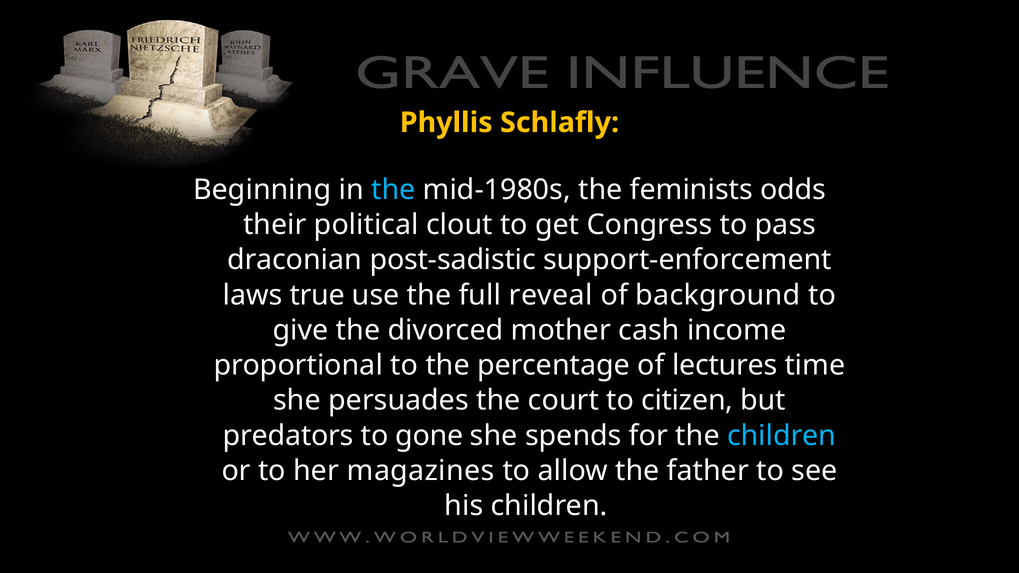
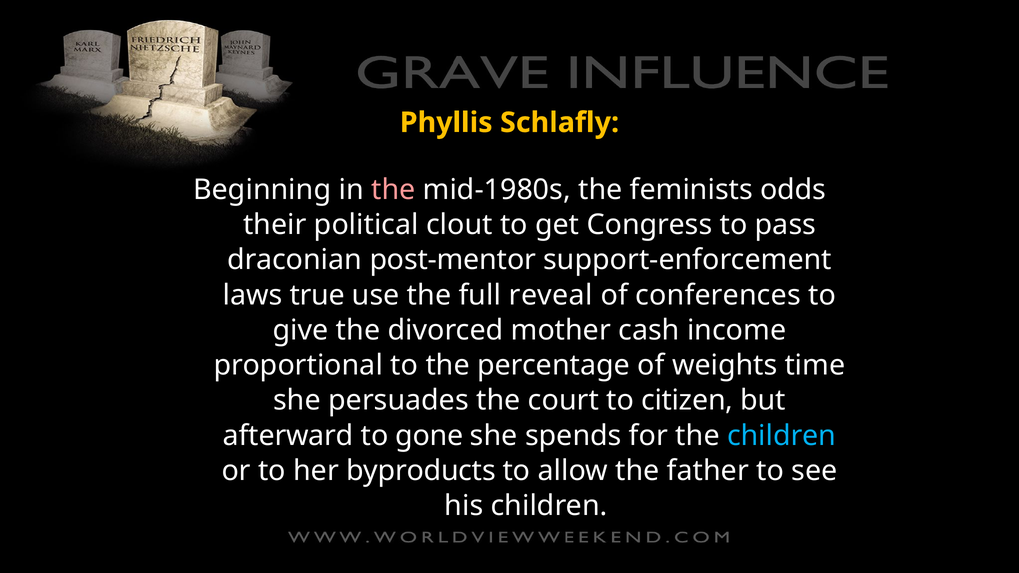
the at (393, 190) colour: light blue -> pink
post-sadistic: post-sadistic -> post-mentor
background: background -> conferences
lectures: lectures -> weights
predators: predators -> afterward
magazines: magazines -> byproducts
